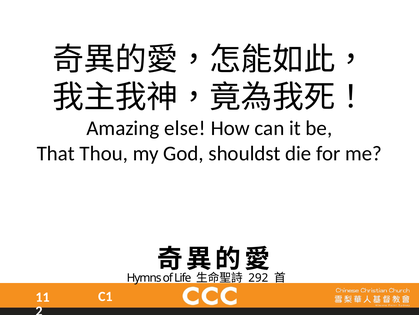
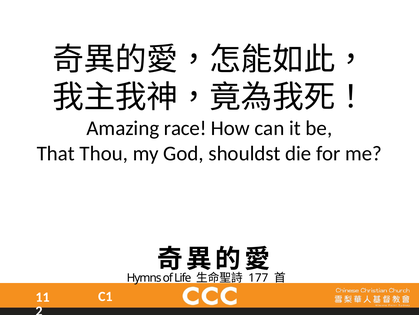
else: else -> race
292: 292 -> 177
